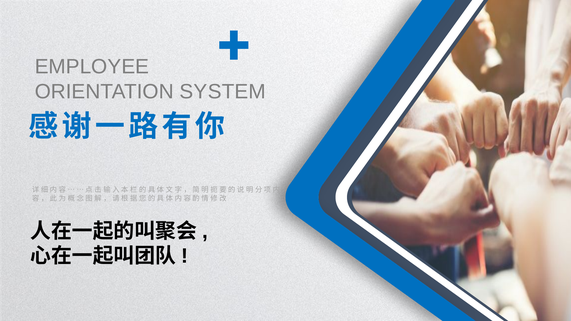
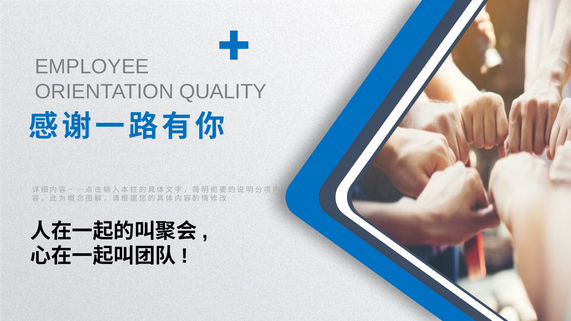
SYSTEM: SYSTEM -> QUALITY
